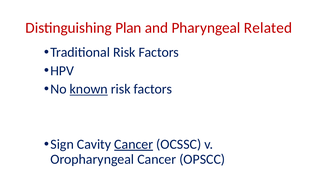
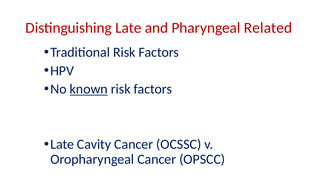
Distinguishing Plan: Plan -> Late
Sign at (62, 145): Sign -> Late
Cancer at (134, 145) underline: present -> none
